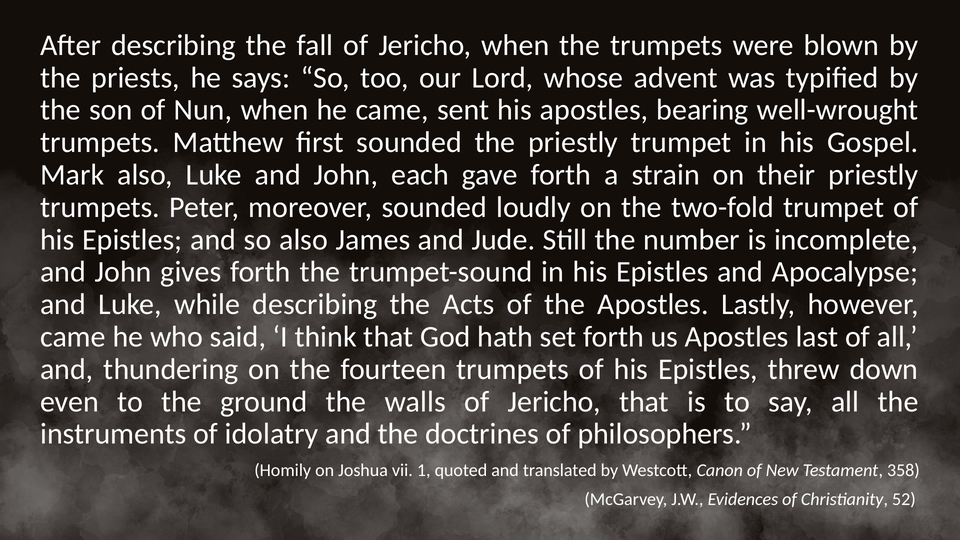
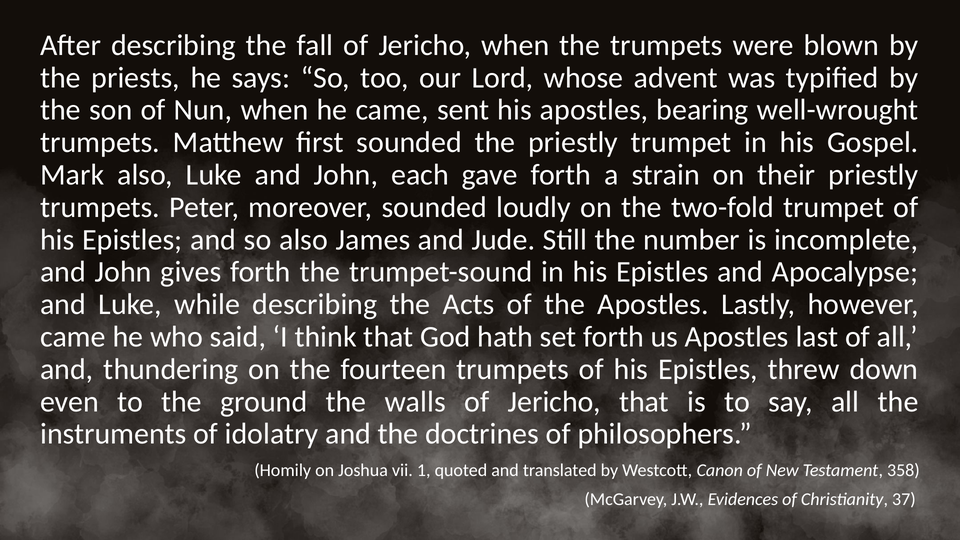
52: 52 -> 37
